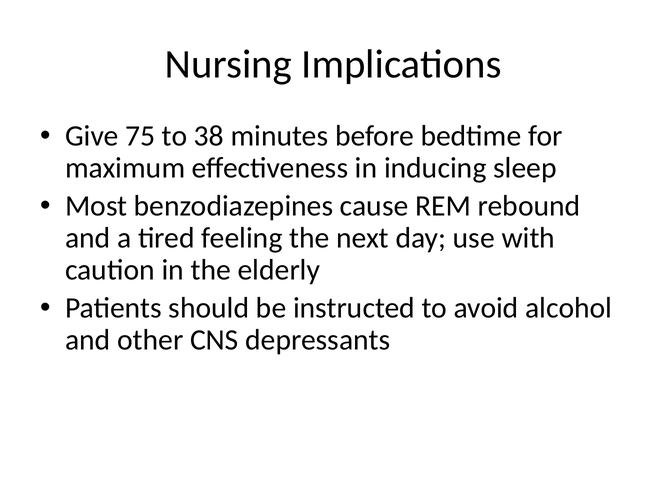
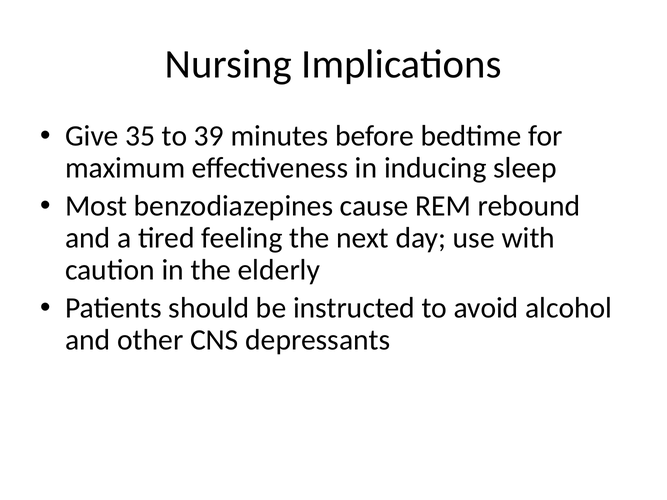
75: 75 -> 35
38: 38 -> 39
